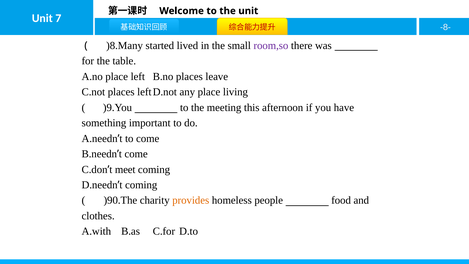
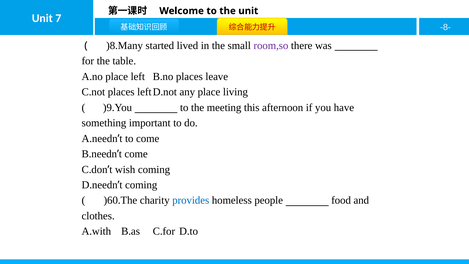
meet: meet -> wish
)90.The: )90.The -> )60.The
provides colour: orange -> blue
